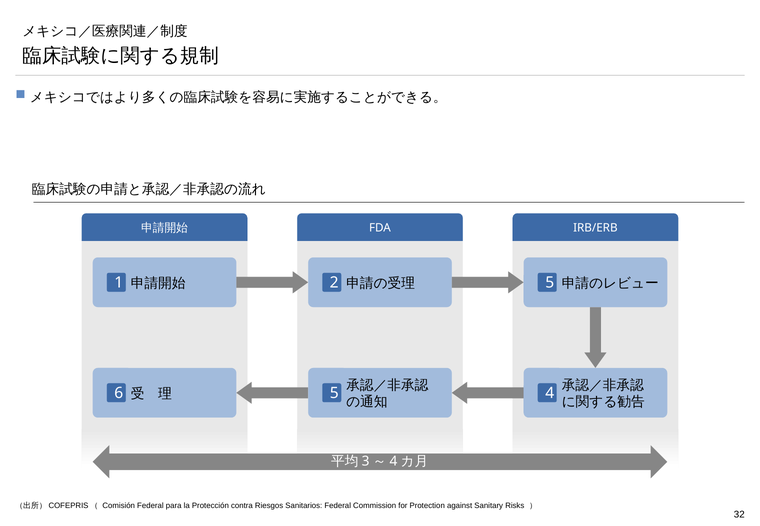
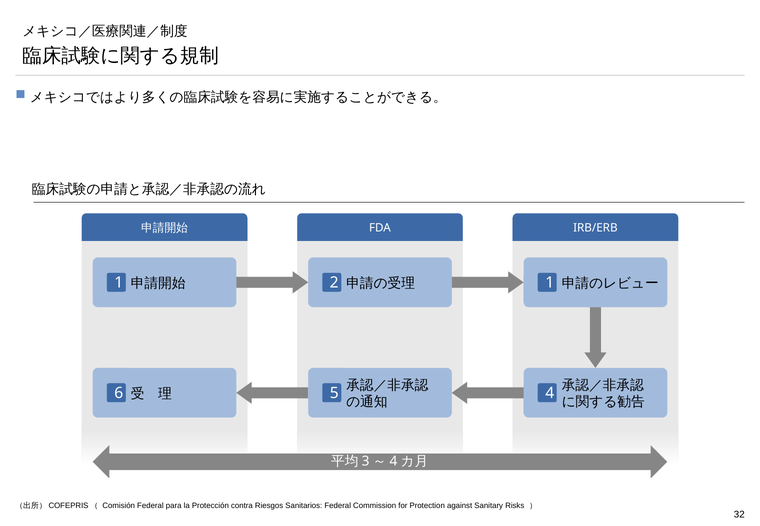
2 5: 5 -> 1
